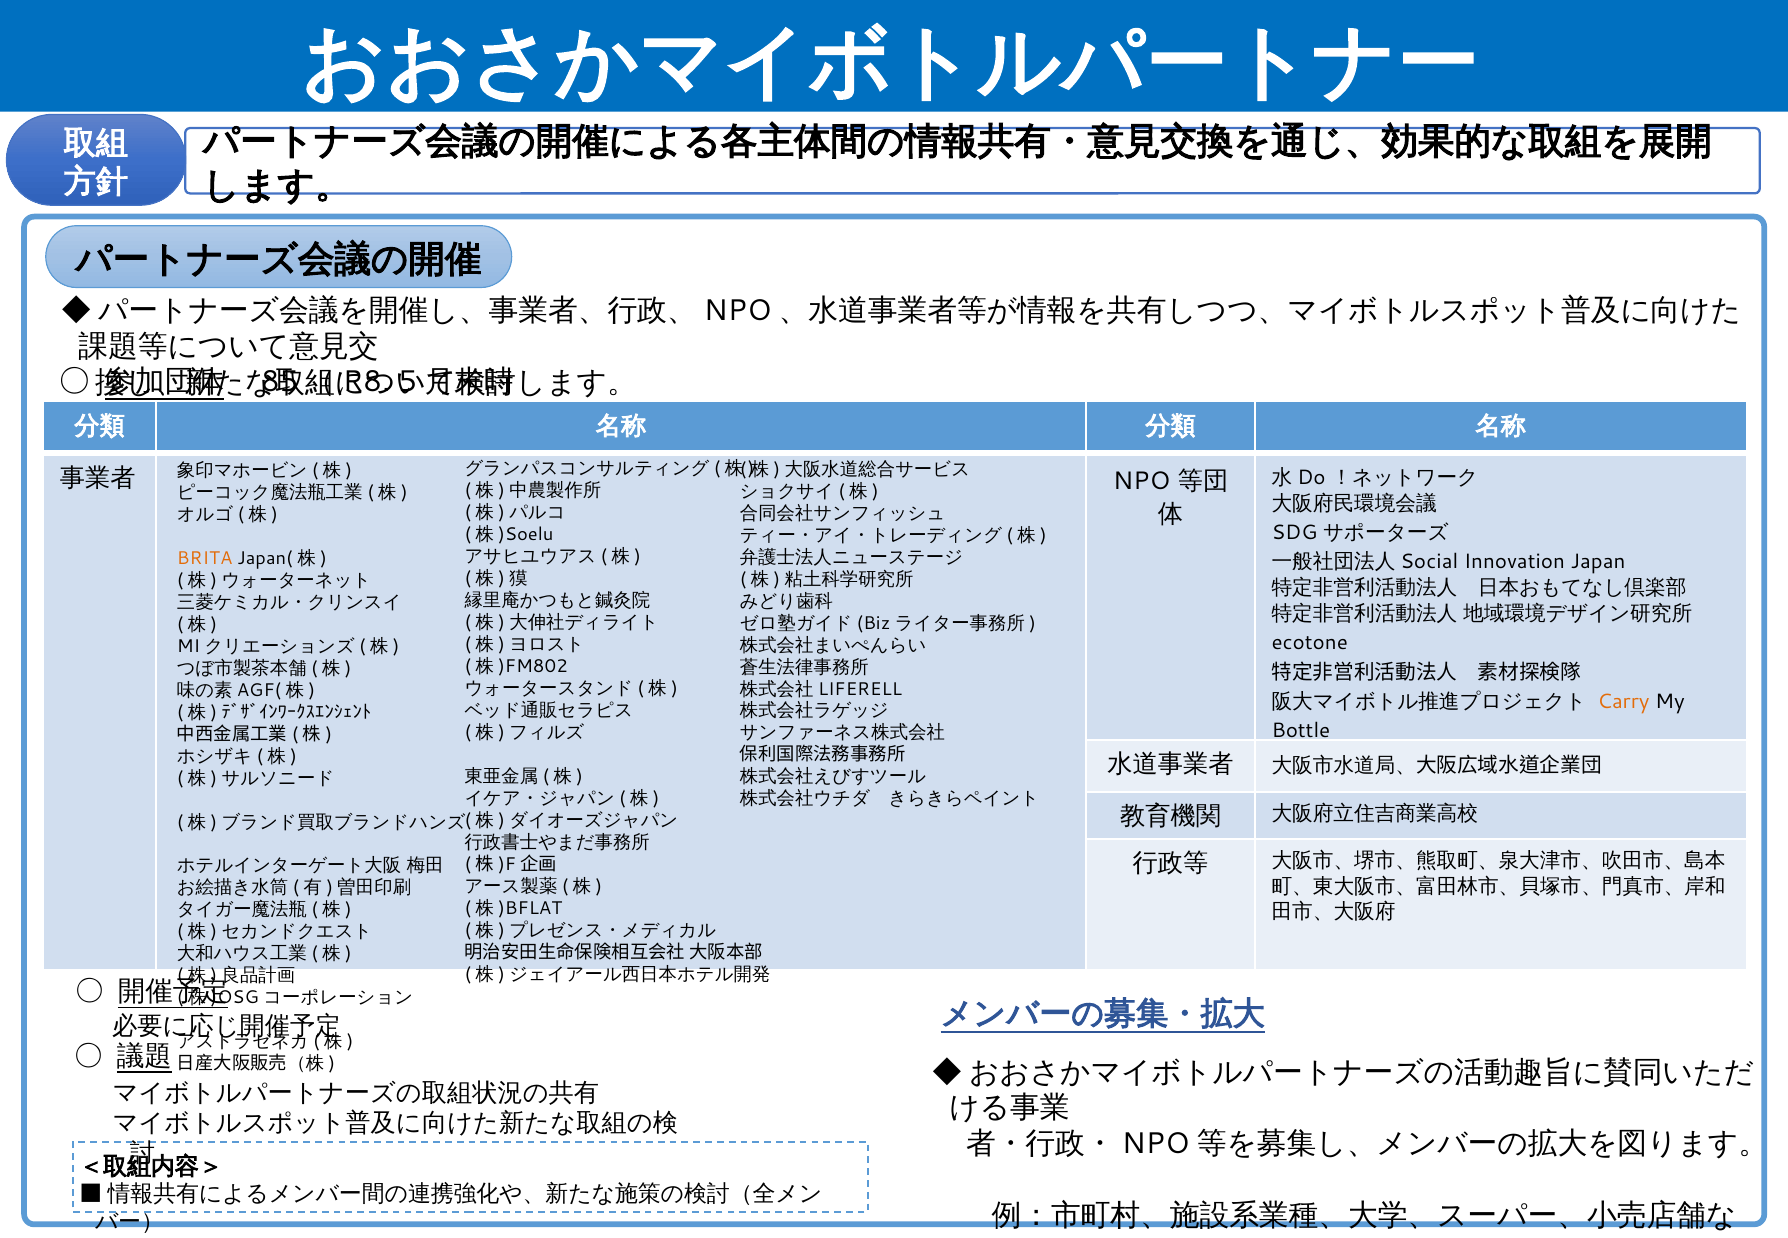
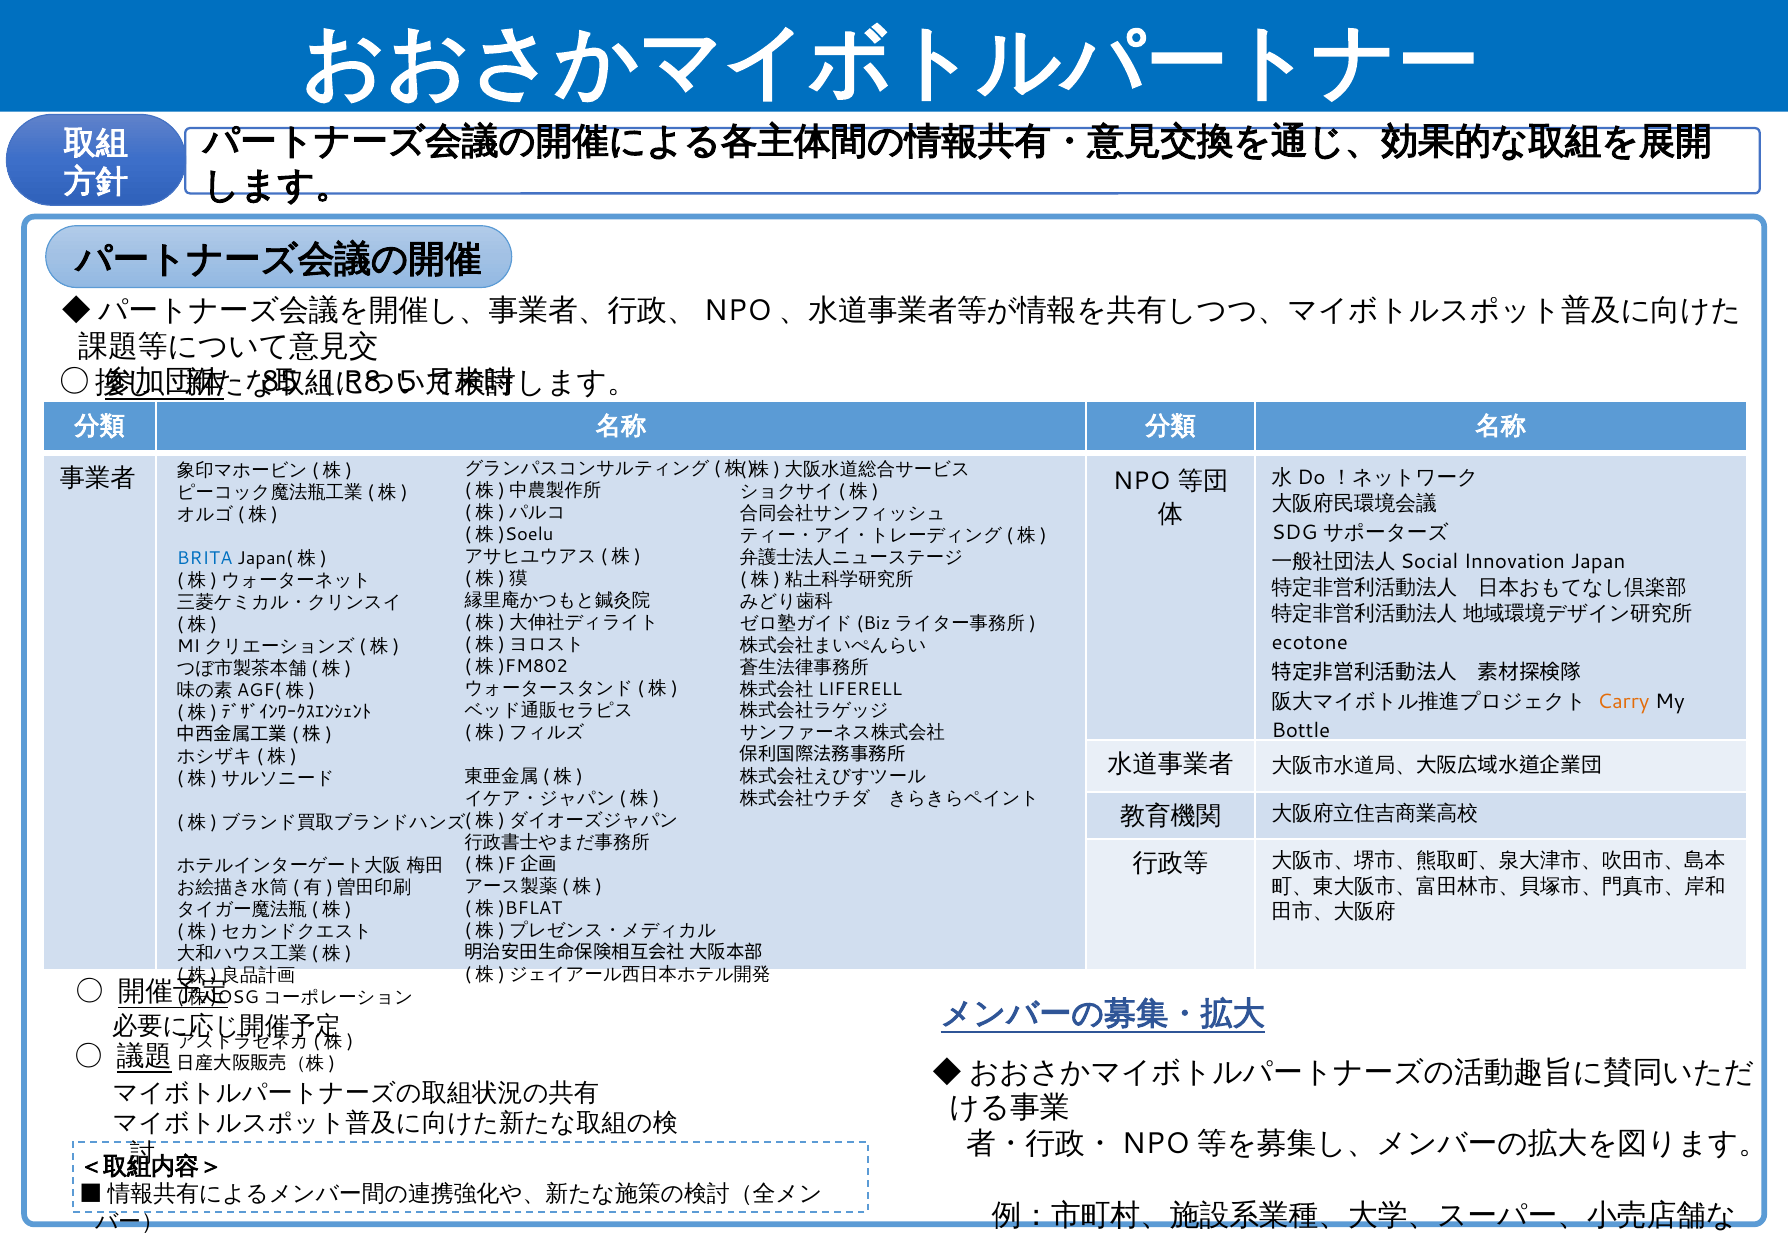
BRITA colour: orange -> blue
